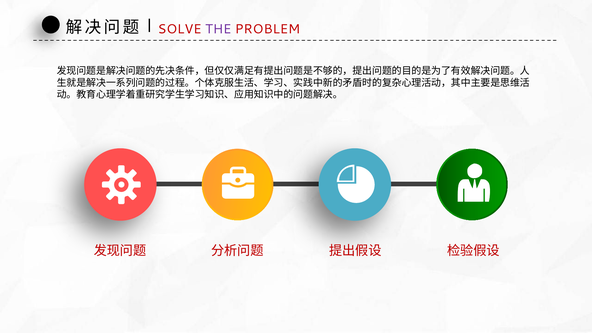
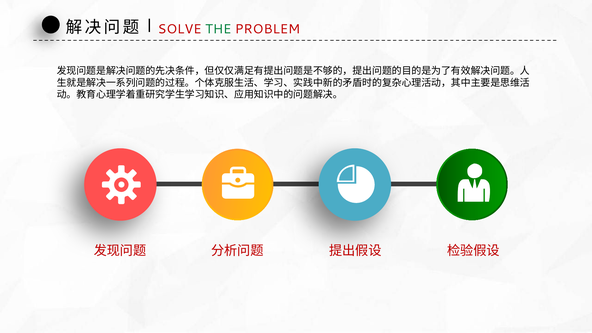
THE colour: purple -> green
